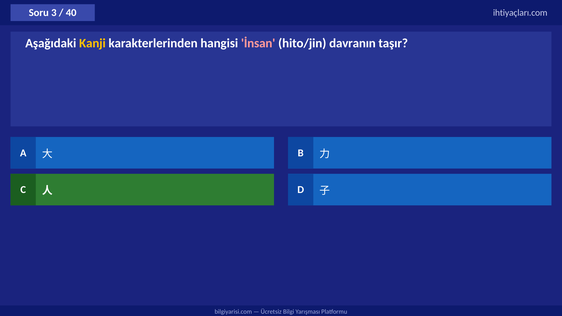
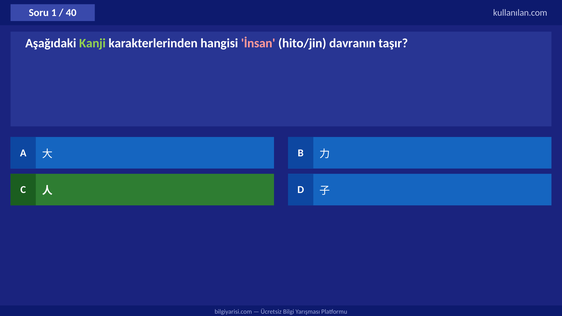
3: 3 -> 1
ihtiyaçları.com: ihtiyaçları.com -> kullanılan.com
Kanji colour: yellow -> light green
